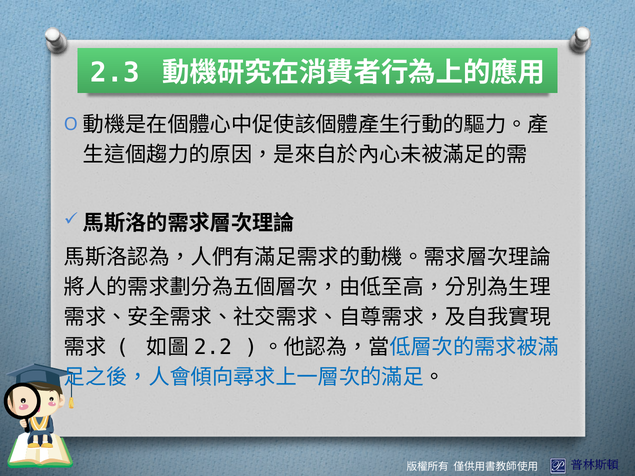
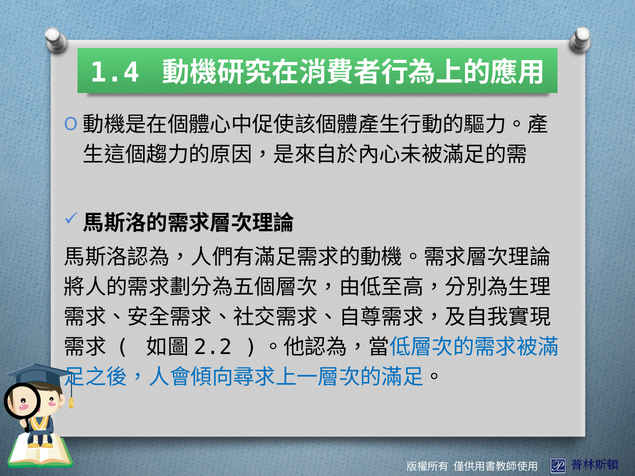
2.3: 2.3 -> 1.4
